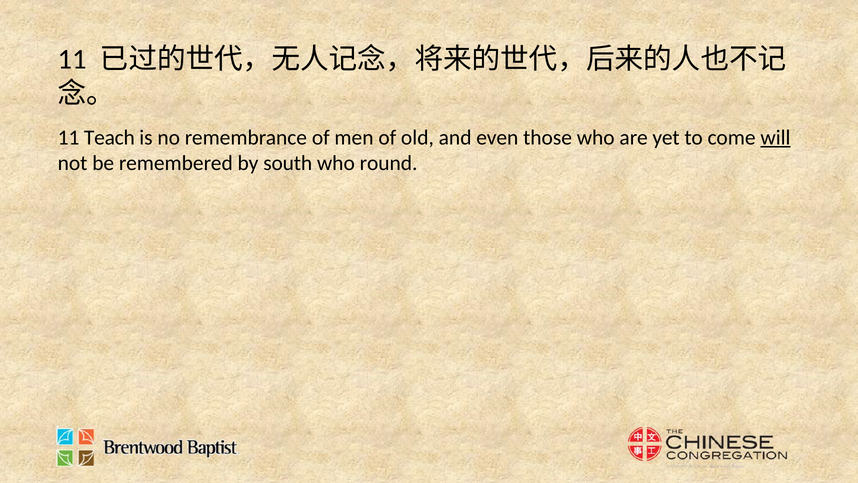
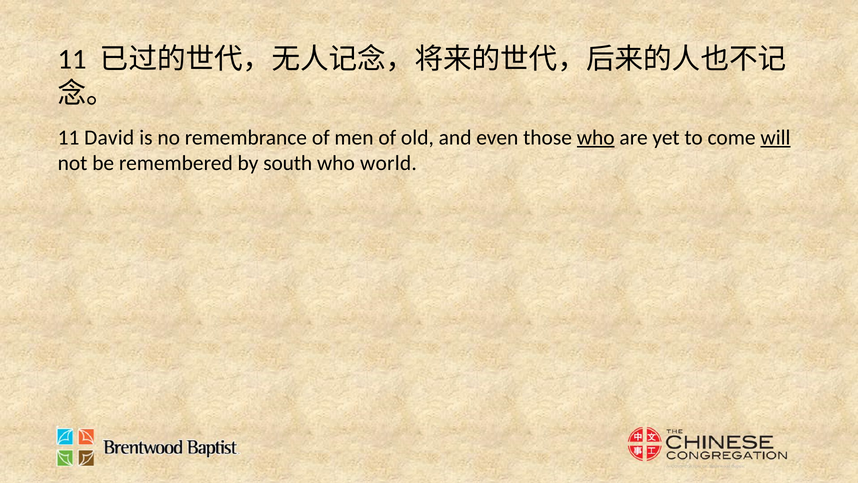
Teach: Teach -> David
who at (596, 137) underline: none -> present
round: round -> world
